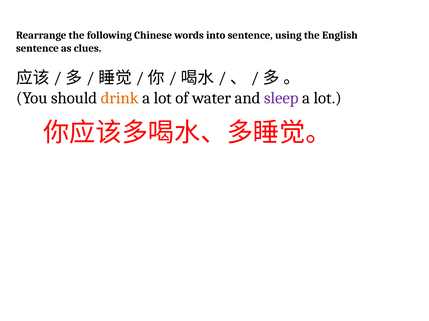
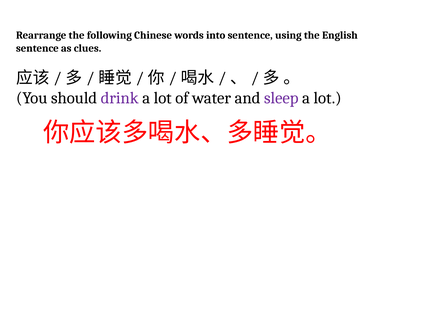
drink colour: orange -> purple
